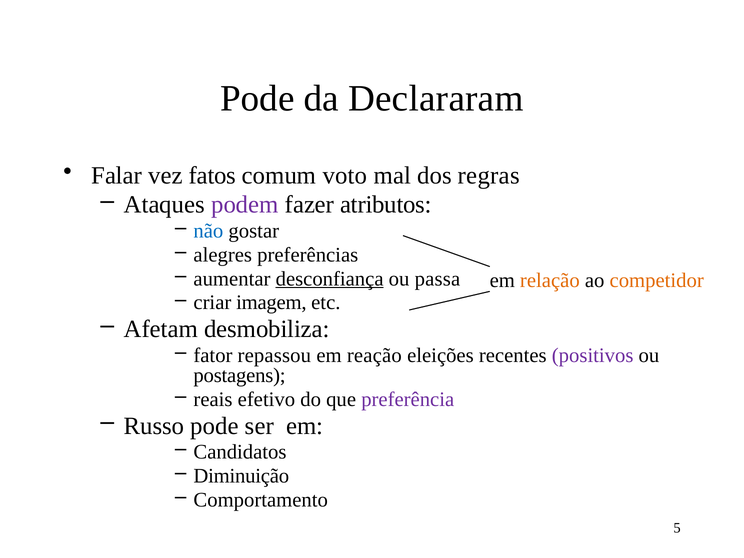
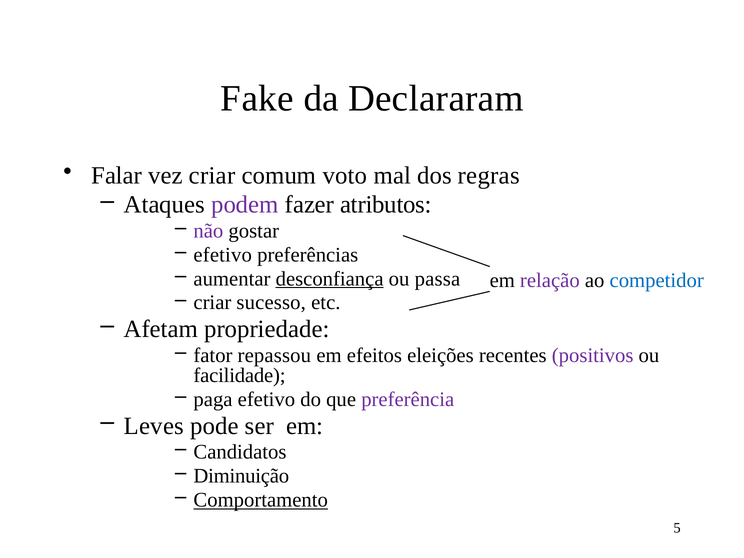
Pode at (257, 99): Pode -> Fake
vez fatos: fatos -> criar
não colour: blue -> purple
alegres at (223, 255): alegres -> efetivo
relação colour: orange -> purple
competidor colour: orange -> blue
imagem: imagem -> sucesso
desmobiliza: desmobiliza -> propriedade
reação: reação -> efeitos
postagens: postagens -> facilidade
reais: reais -> paga
Russo: Russo -> Leves
Comportamento underline: none -> present
